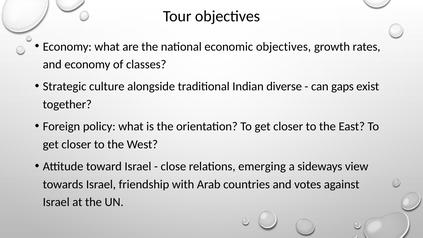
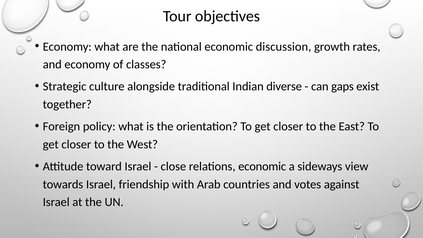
economic objectives: objectives -> discussion
relations emerging: emerging -> economic
